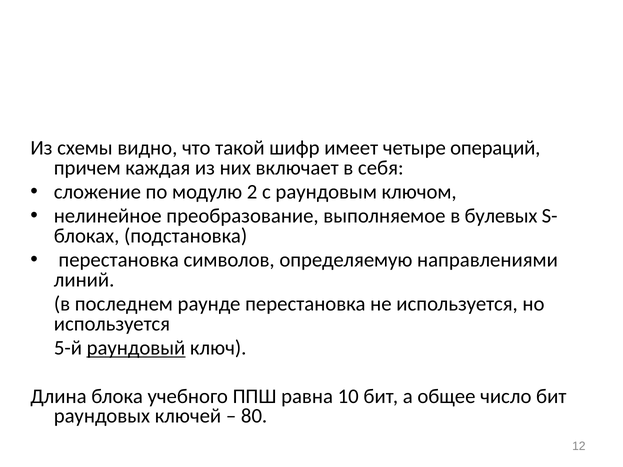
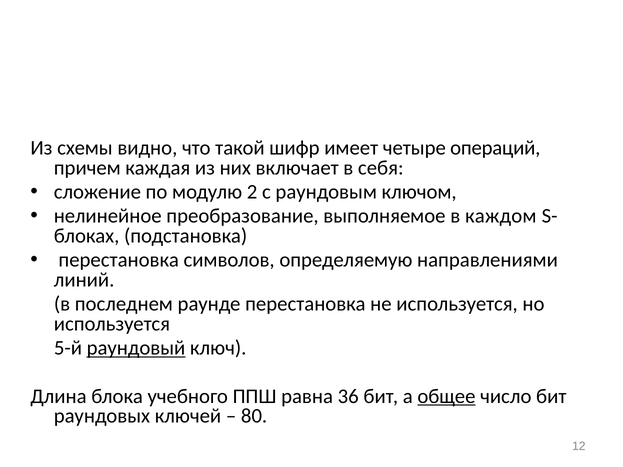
булевых: булевых -> каждом
10: 10 -> 36
общее underline: none -> present
